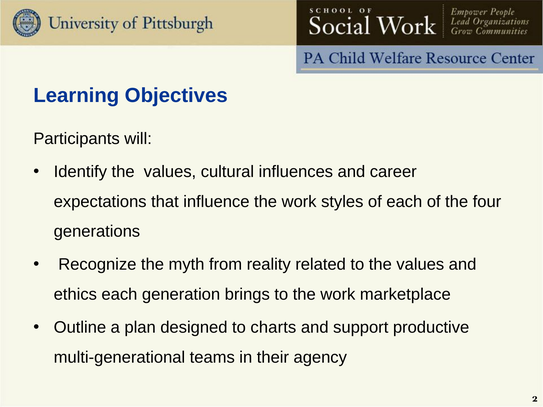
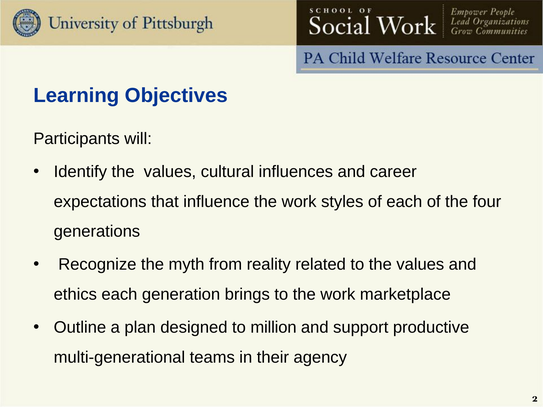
charts: charts -> million
